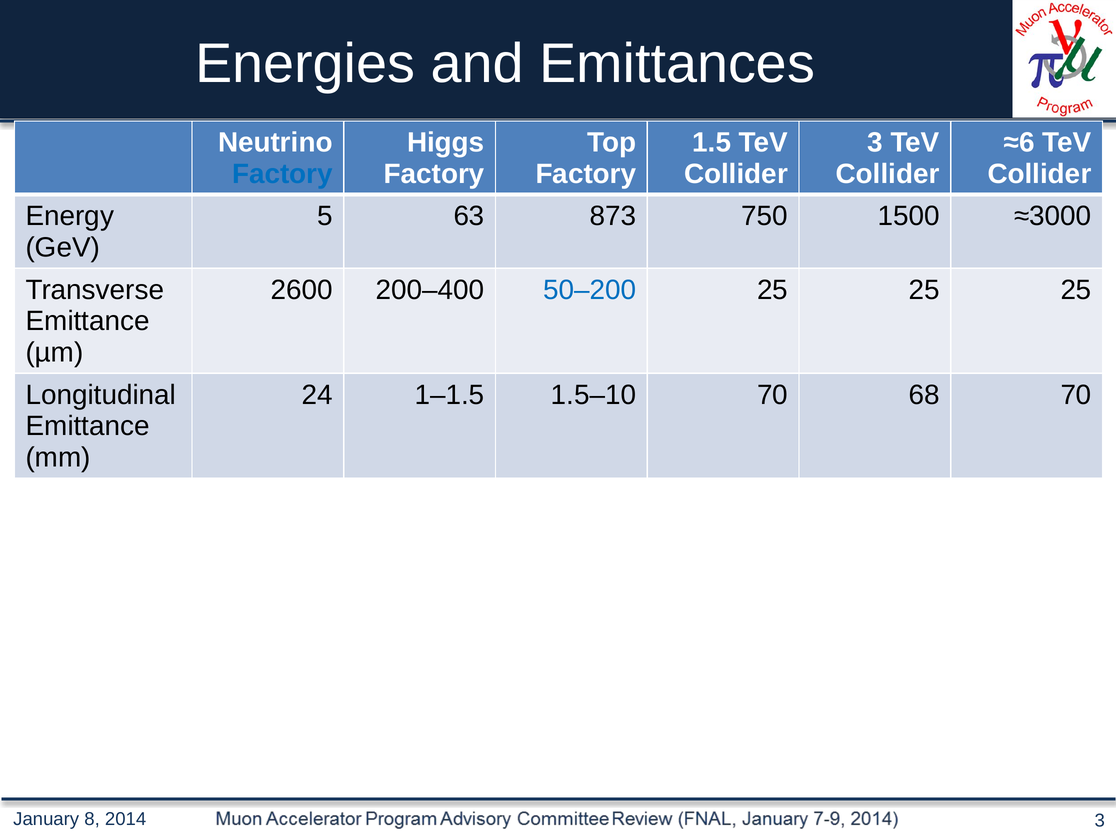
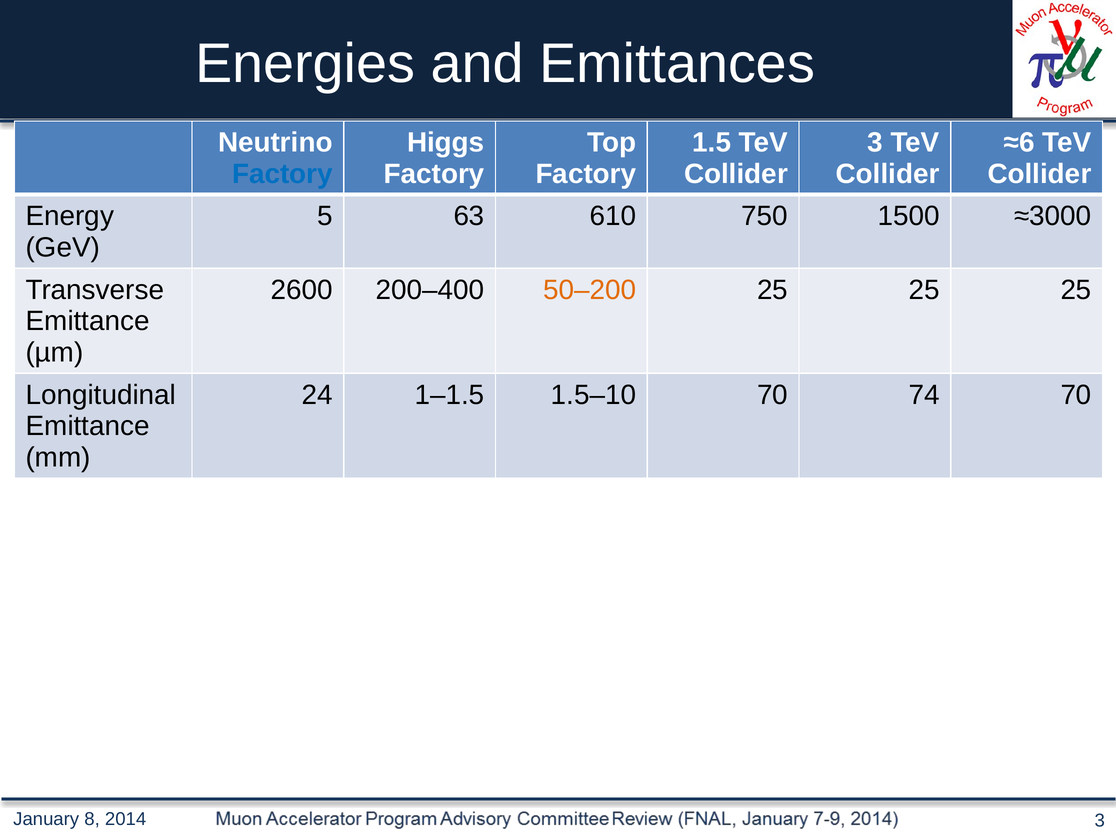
873: 873 -> 610
50–200 colour: blue -> orange
68: 68 -> 74
